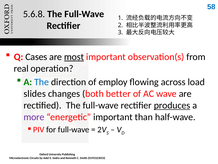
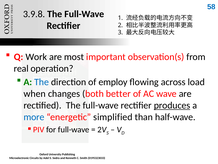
5.6.8: 5.6.8 -> 3.9.8
Cases: Cases -> Work
most underline: present -> none
slides: slides -> when
more colour: purple -> blue
energetic important: important -> simplified
